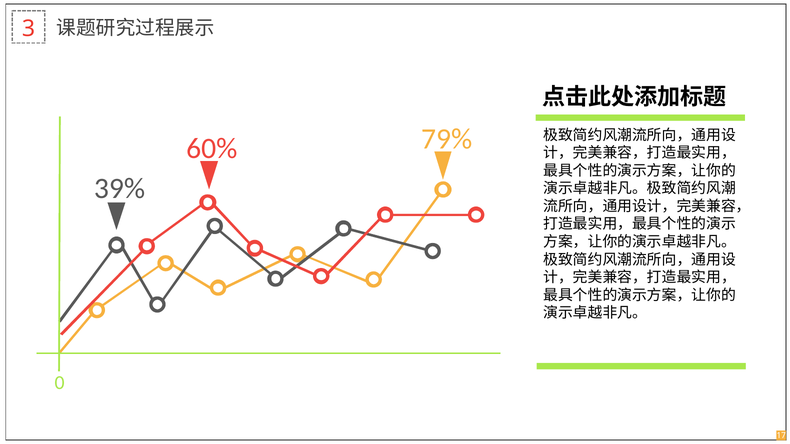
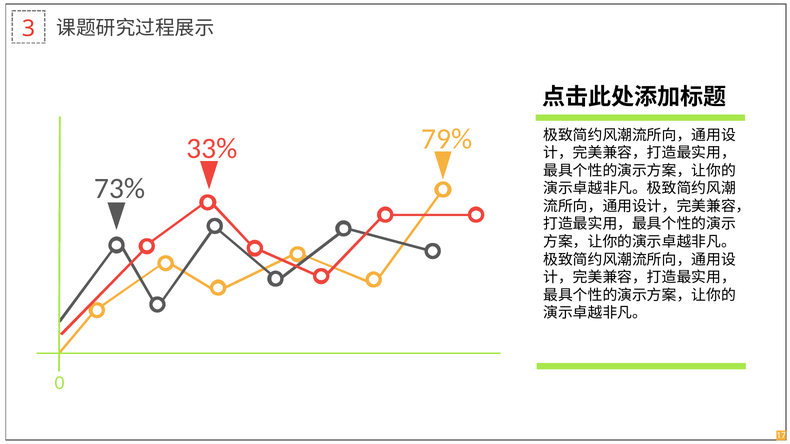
60%: 60% -> 33%
39%: 39% -> 73%
